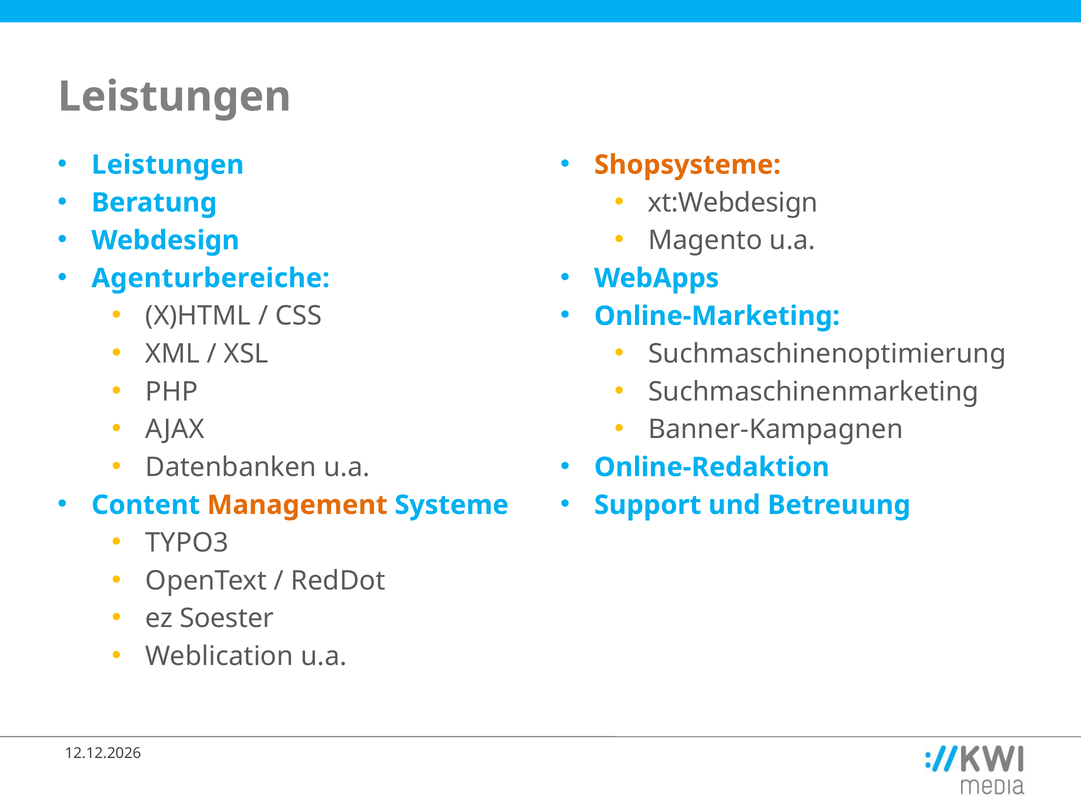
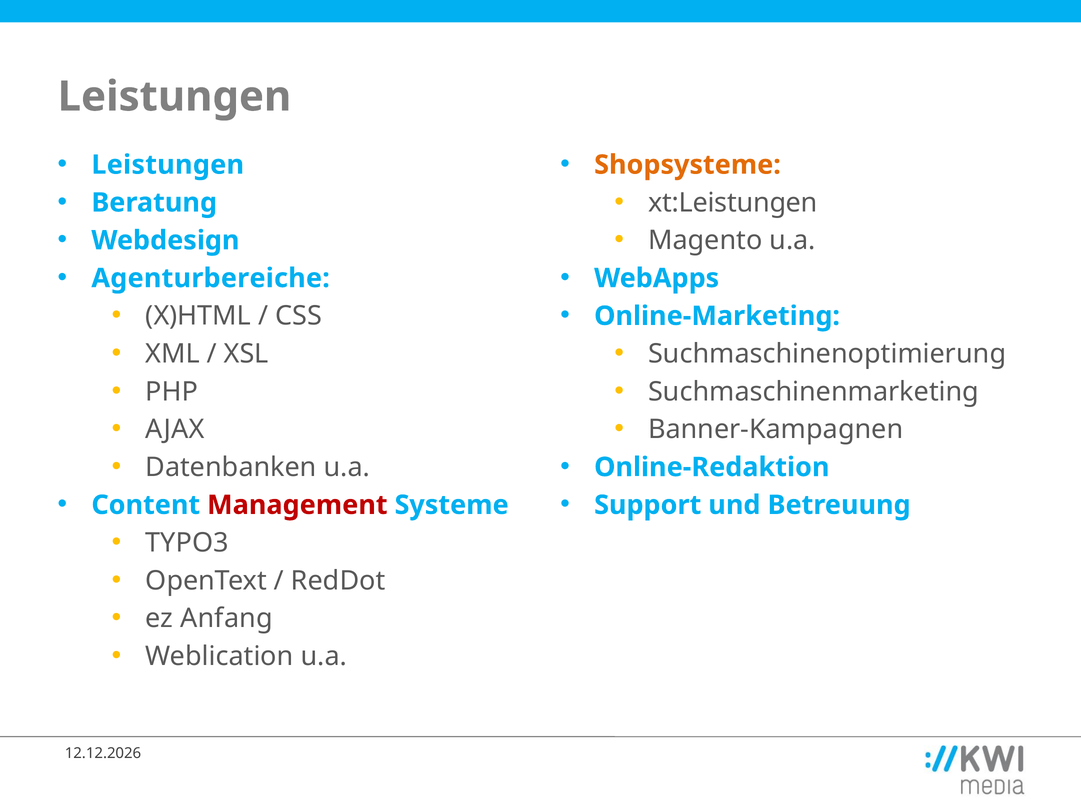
xt:Webdesign: xt:Webdesign -> xt:Leistungen
Management colour: orange -> red
Soester: Soester -> Anfang
